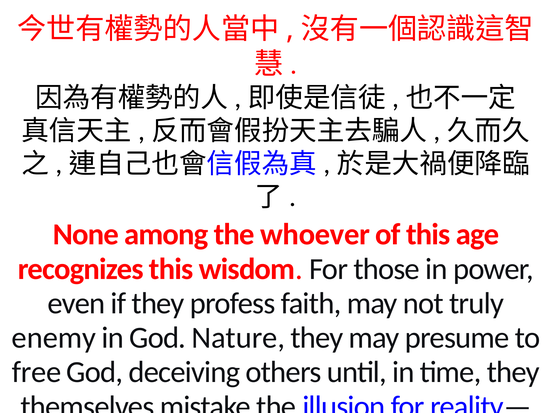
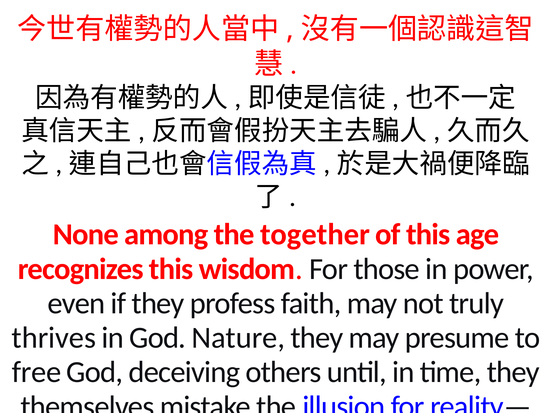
whoever: whoever -> together
enemy: enemy -> thrives
